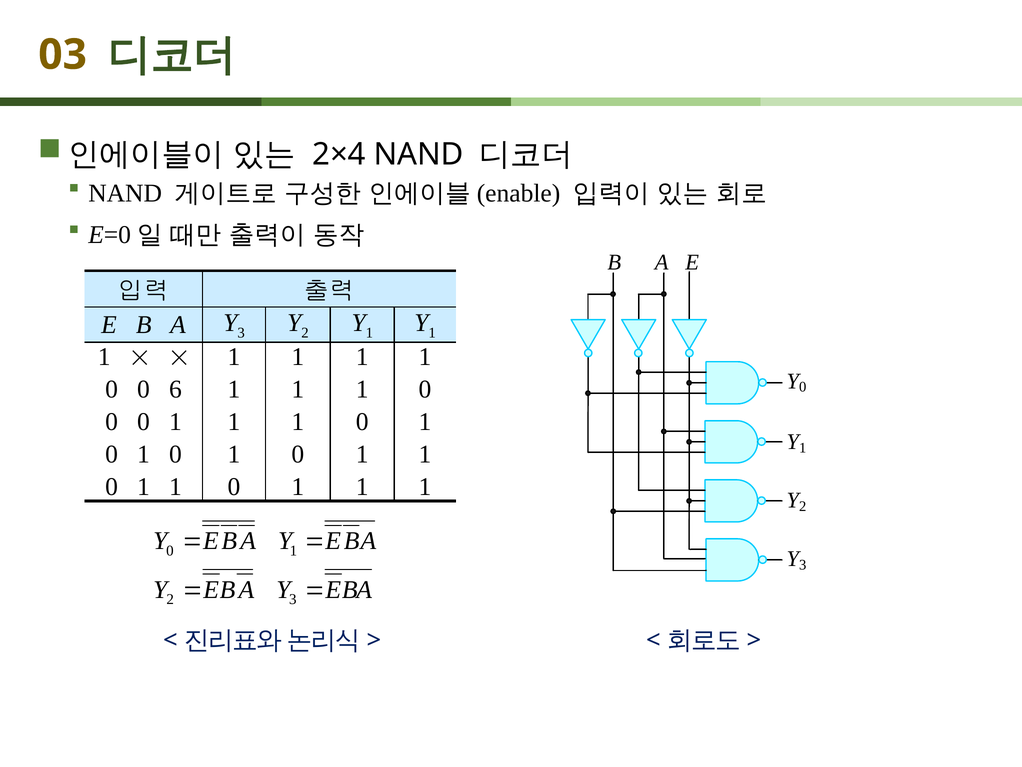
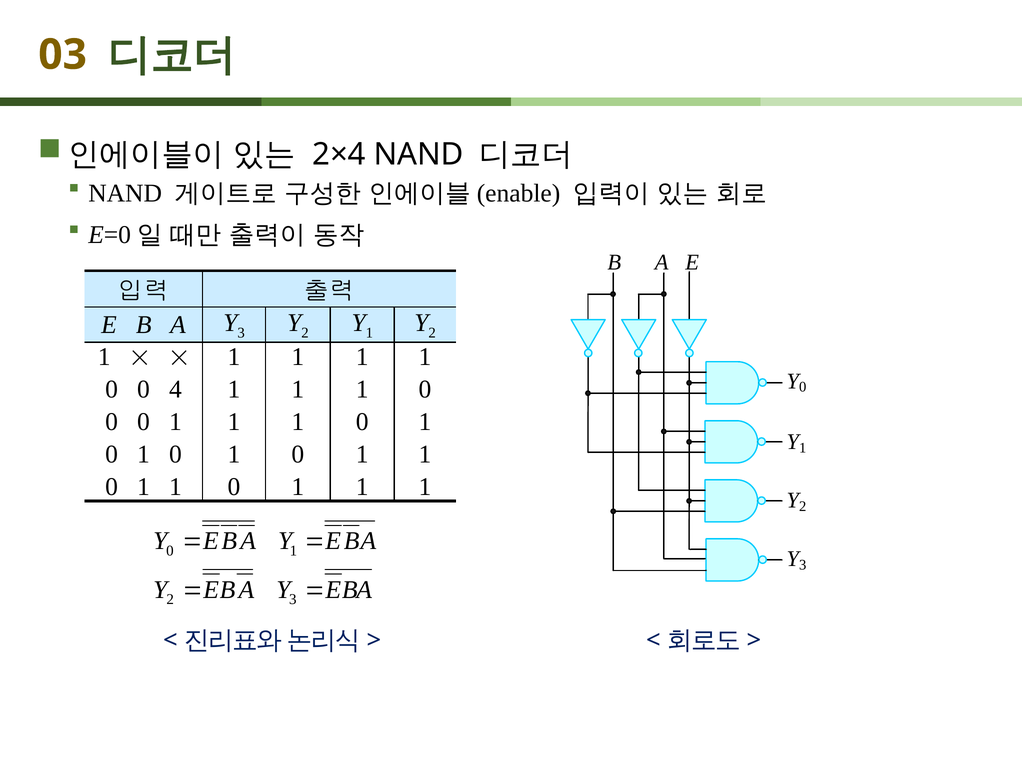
1 at (432, 333): 1 -> 2
6: 6 -> 4
